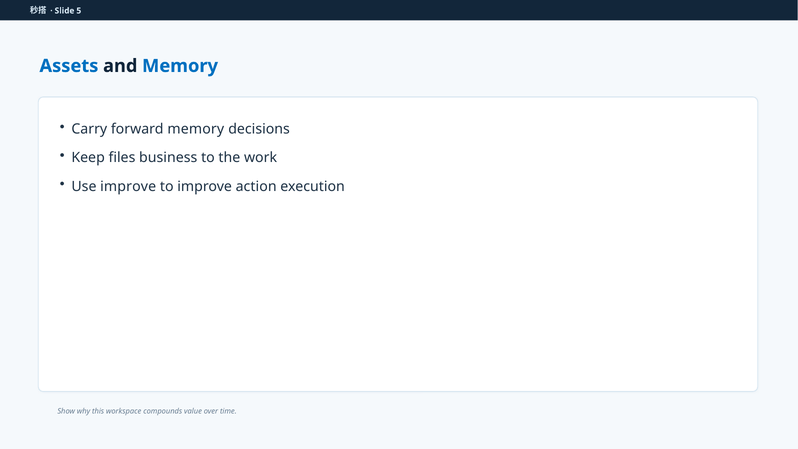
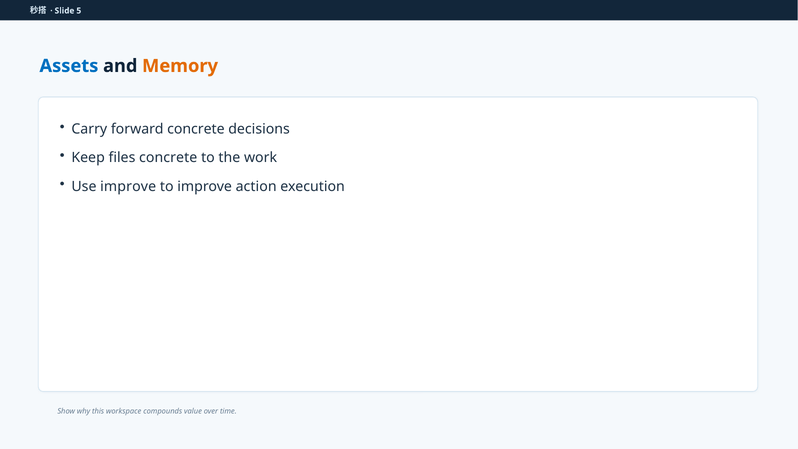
Memory at (180, 66) colour: blue -> orange
forward memory: memory -> concrete
files business: business -> concrete
